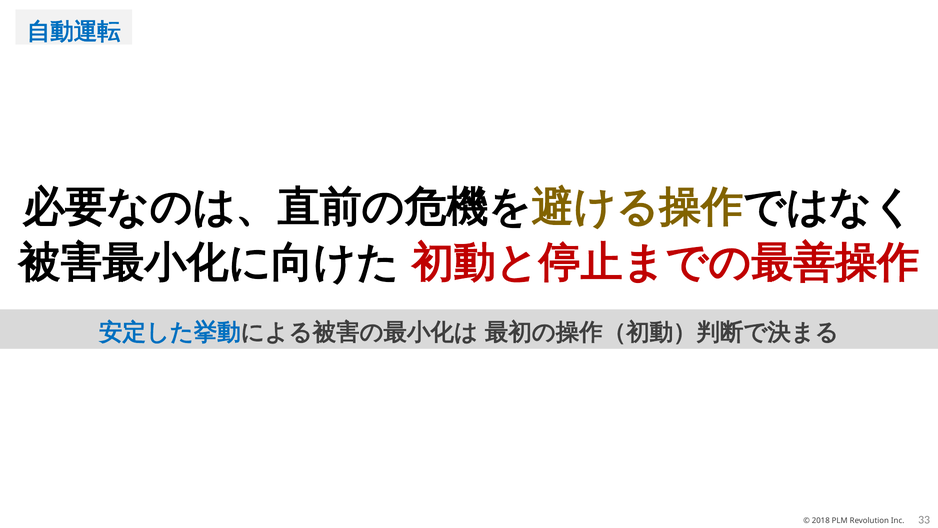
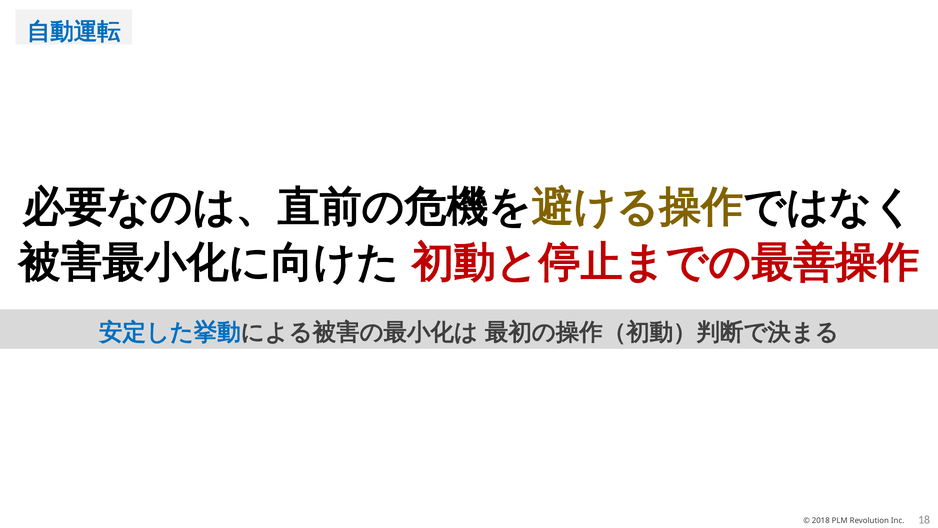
33: 33 -> 18
